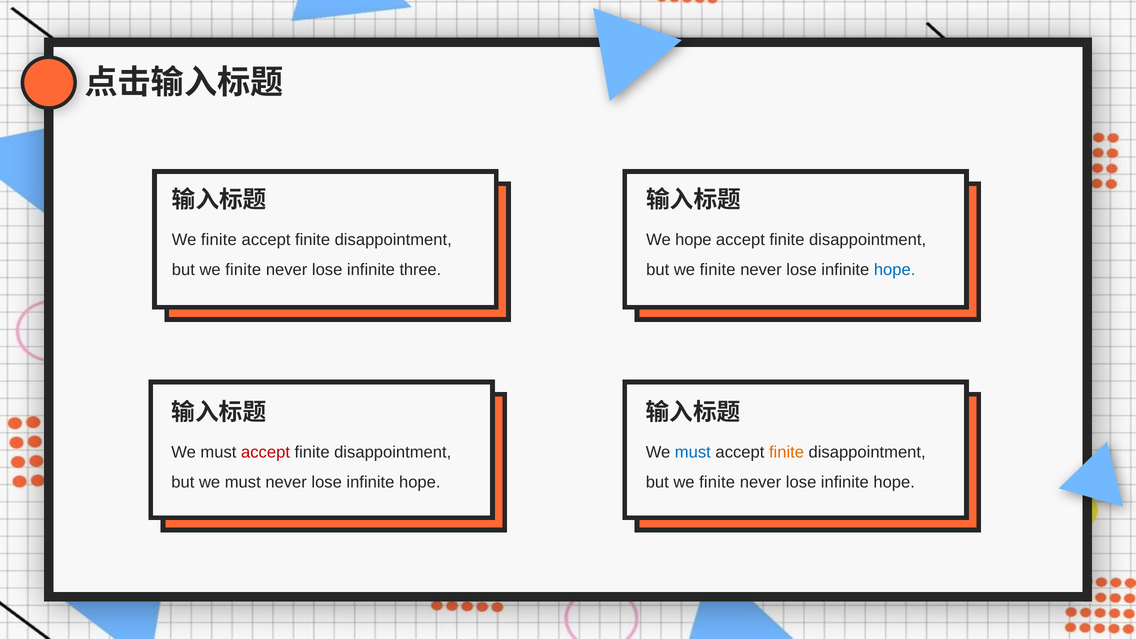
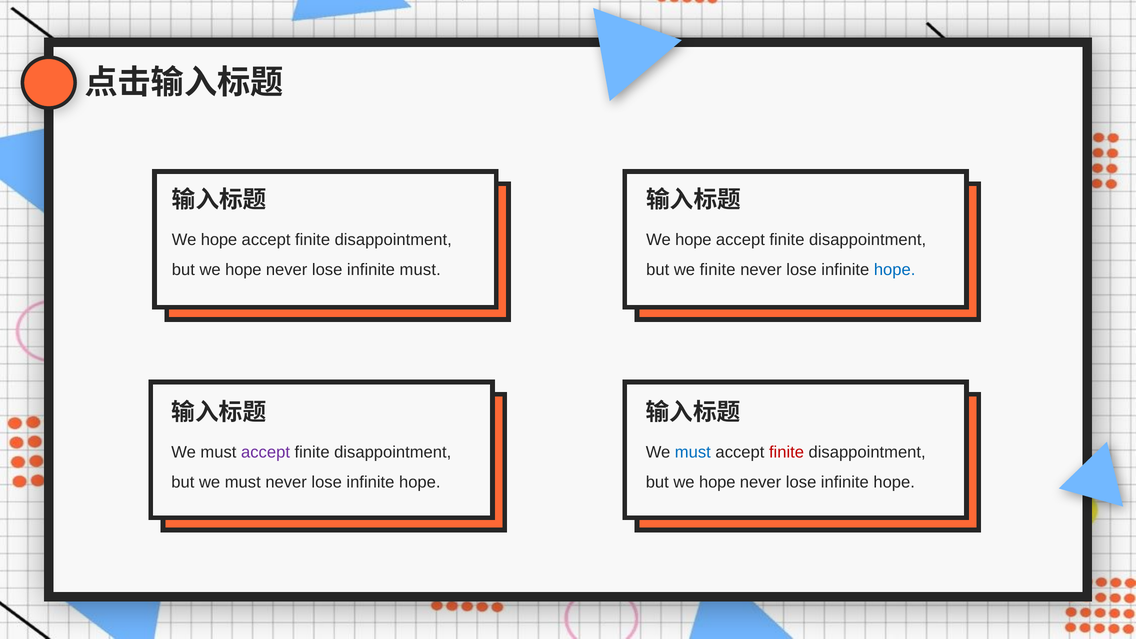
finite at (219, 240): finite -> hope
finite at (243, 270): finite -> hope
infinite three: three -> must
accept at (266, 452) colour: red -> purple
finite at (787, 452) colour: orange -> red
finite at (717, 482): finite -> hope
